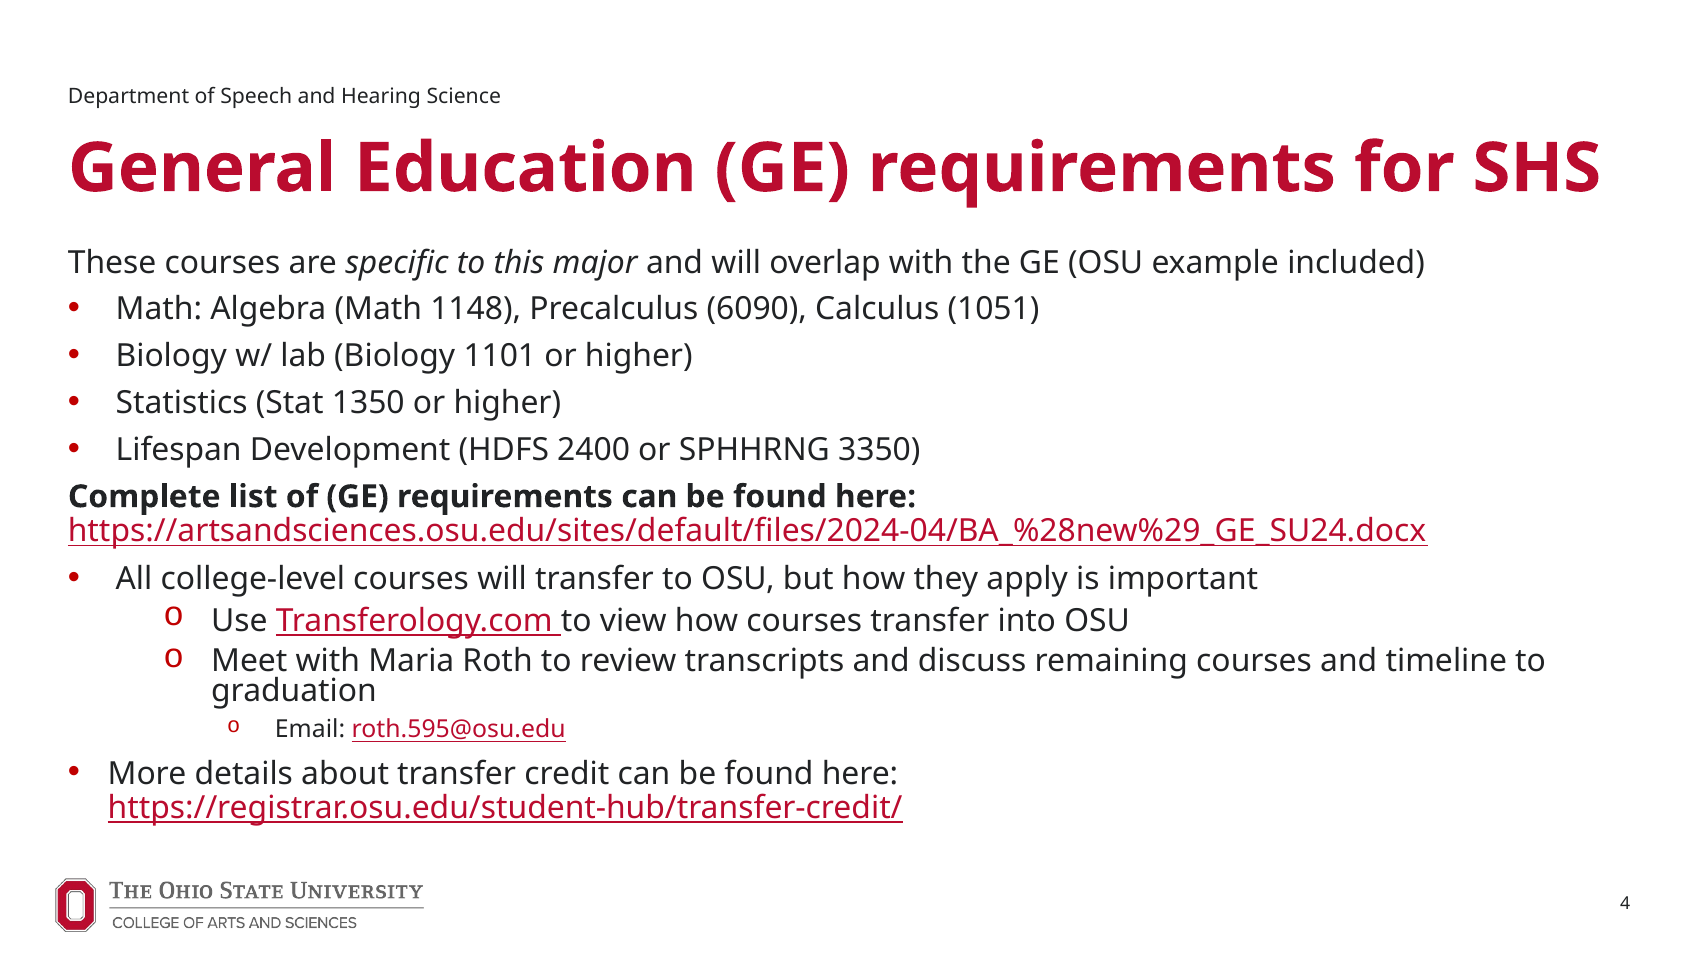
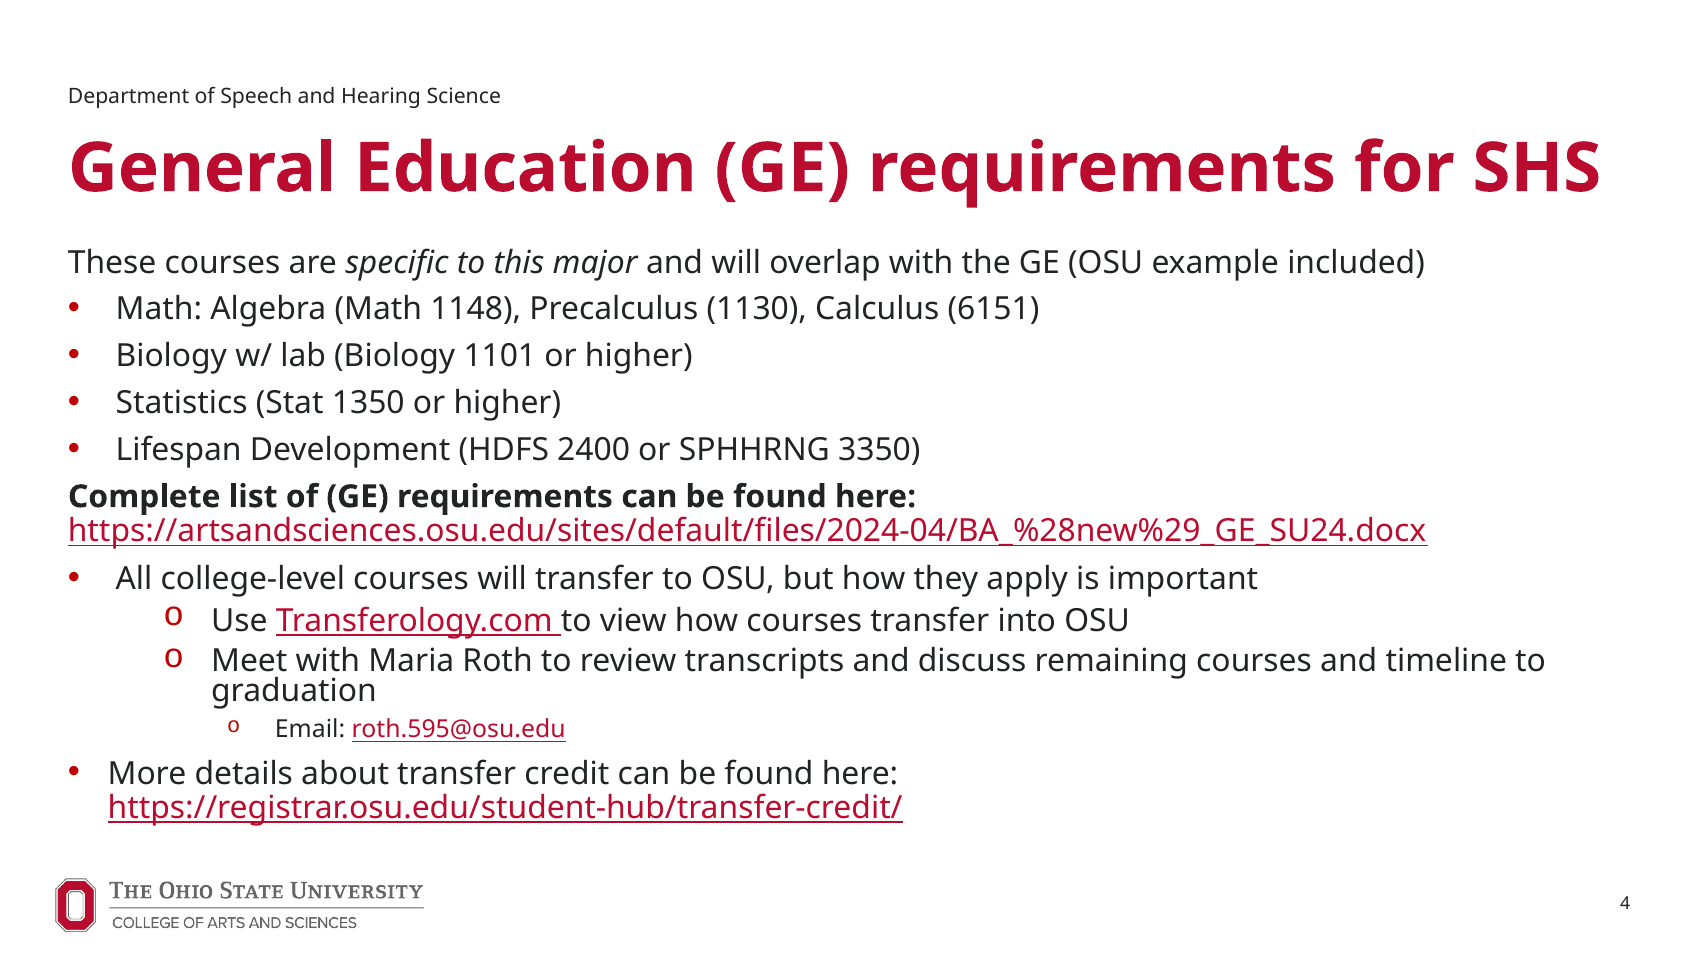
6090: 6090 -> 1130
1051: 1051 -> 6151
